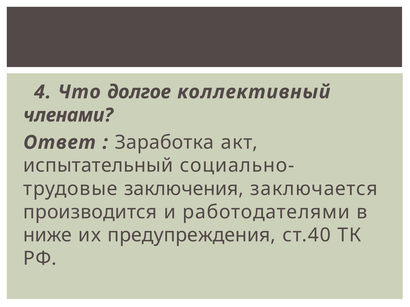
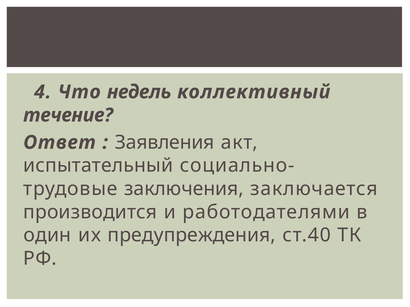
долгое: долгое -> недель
членами: членами -> течение
Заработка: Заработка -> Заявления
ниже: ниже -> один
